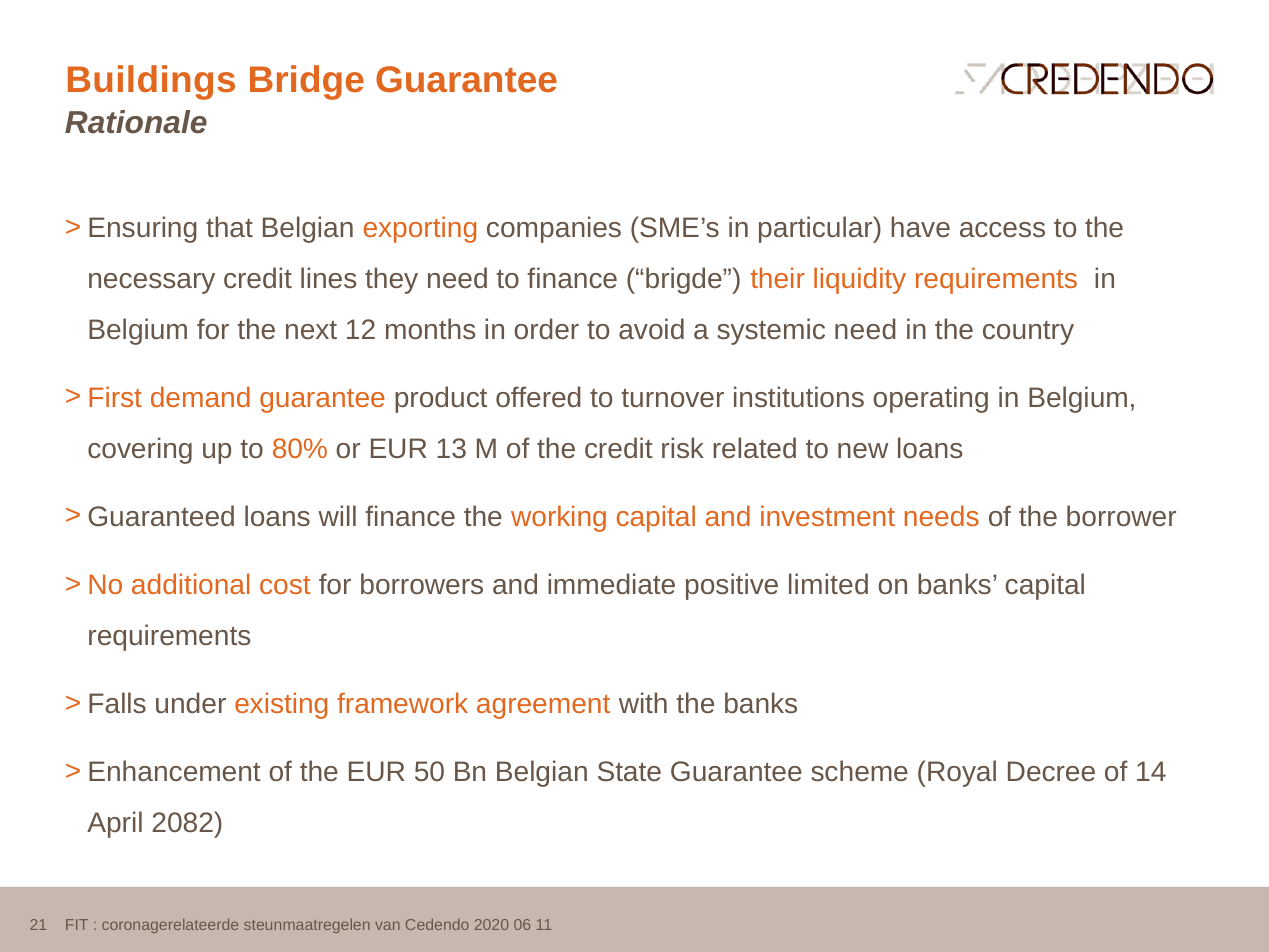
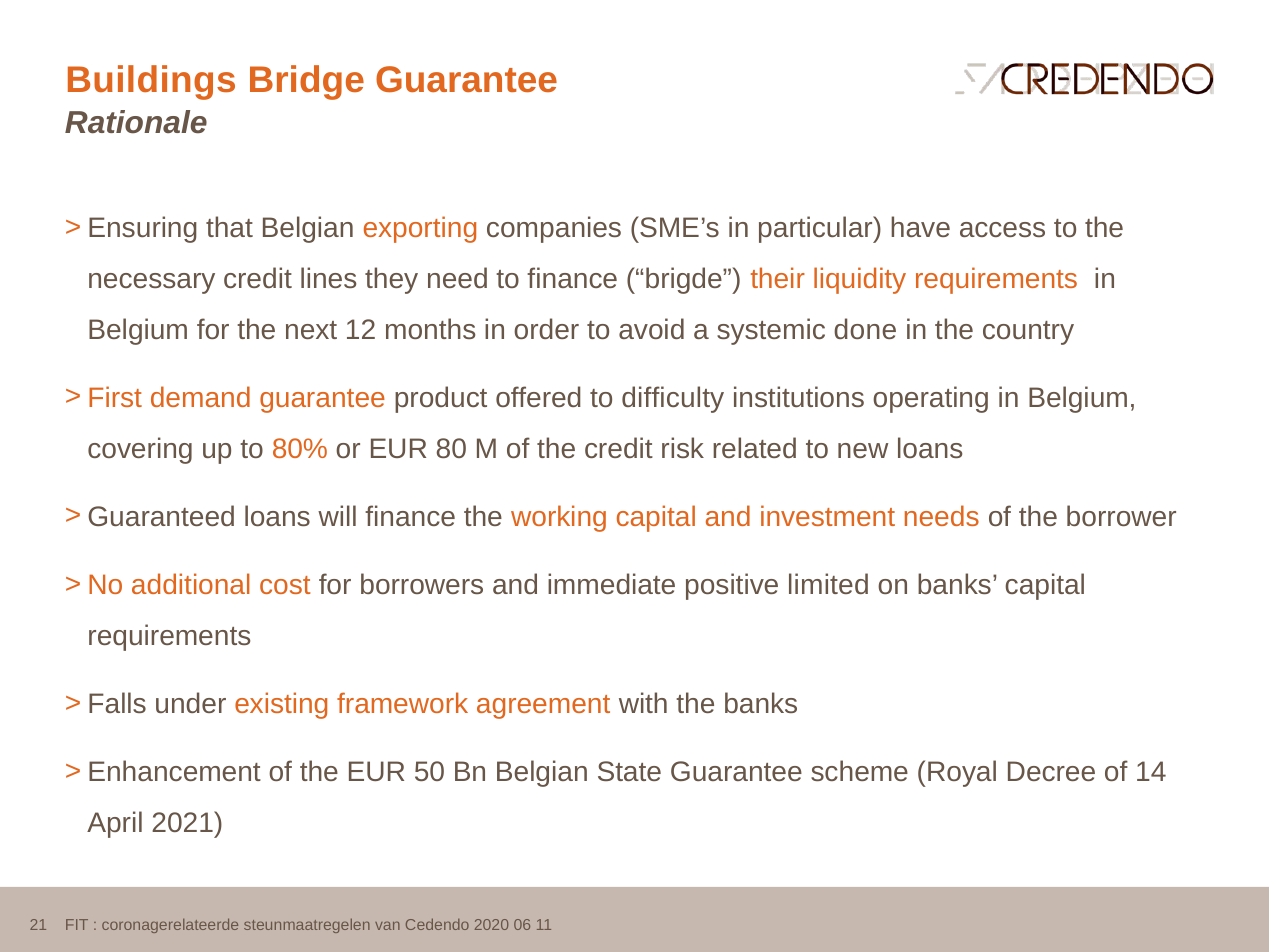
systemic need: need -> done
turnover: turnover -> difficulty
13: 13 -> 80
2082: 2082 -> 2021
